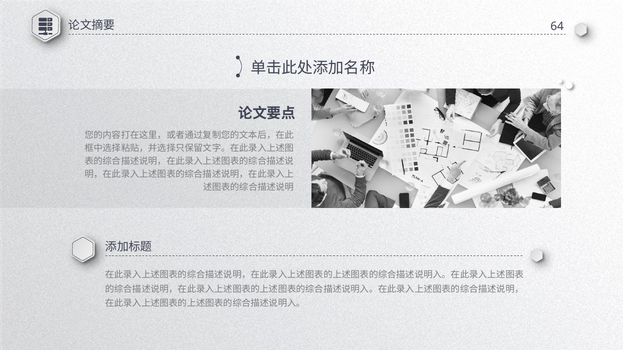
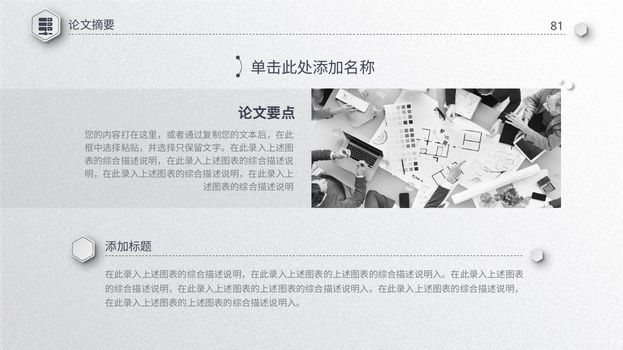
64: 64 -> 81
